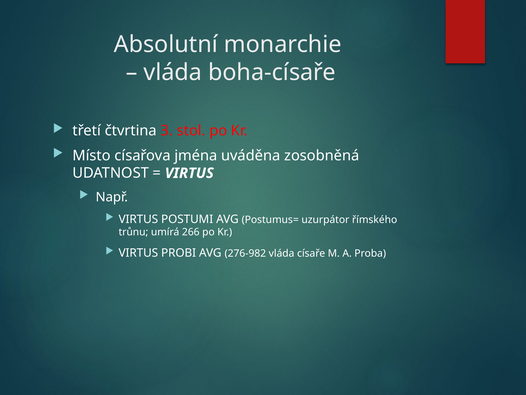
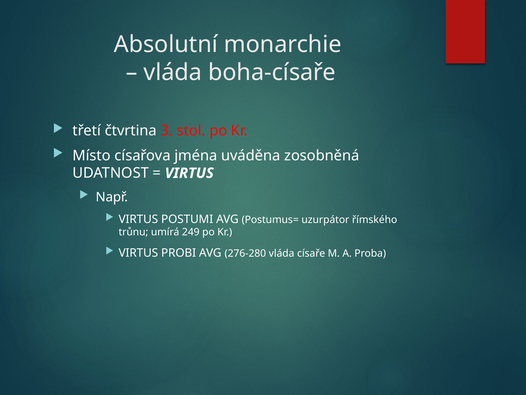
266: 266 -> 249
276-982: 276-982 -> 276-280
